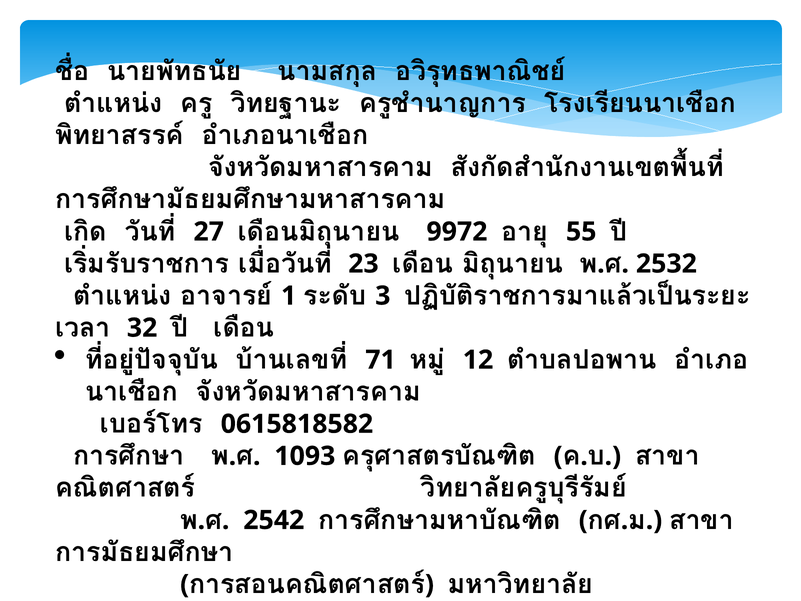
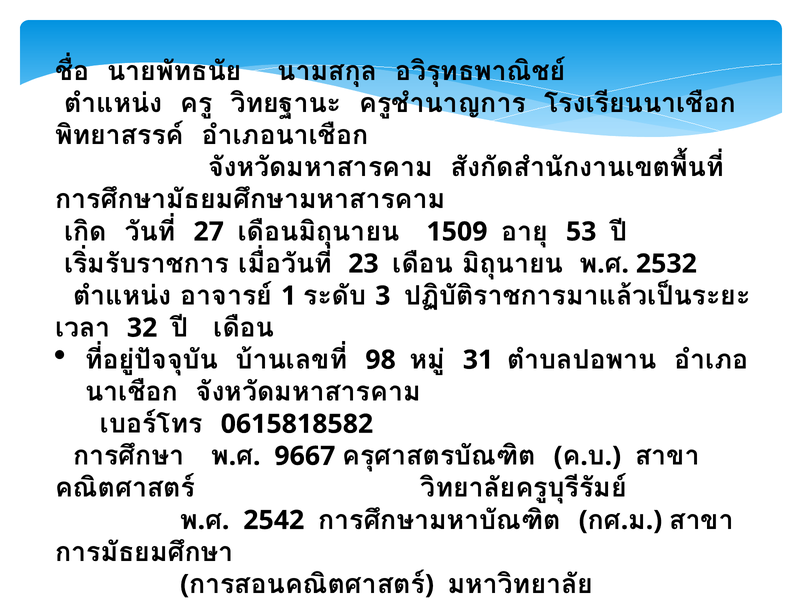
9972: 9972 -> 1509
55: 55 -> 53
71: 71 -> 98
12: 12 -> 31
1093: 1093 -> 9667
